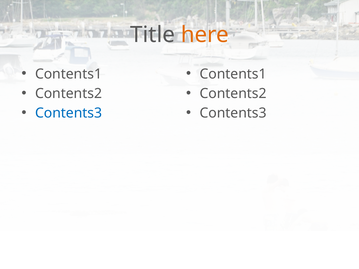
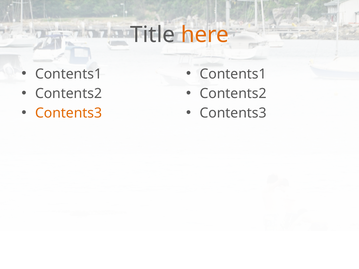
Contents3 at (69, 113) colour: blue -> orange
